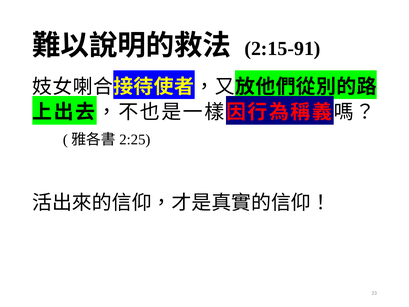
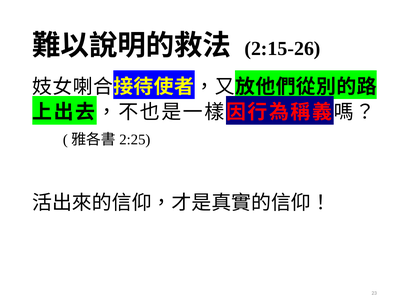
2:15-91: 2:15-91 -> 2:15-26
